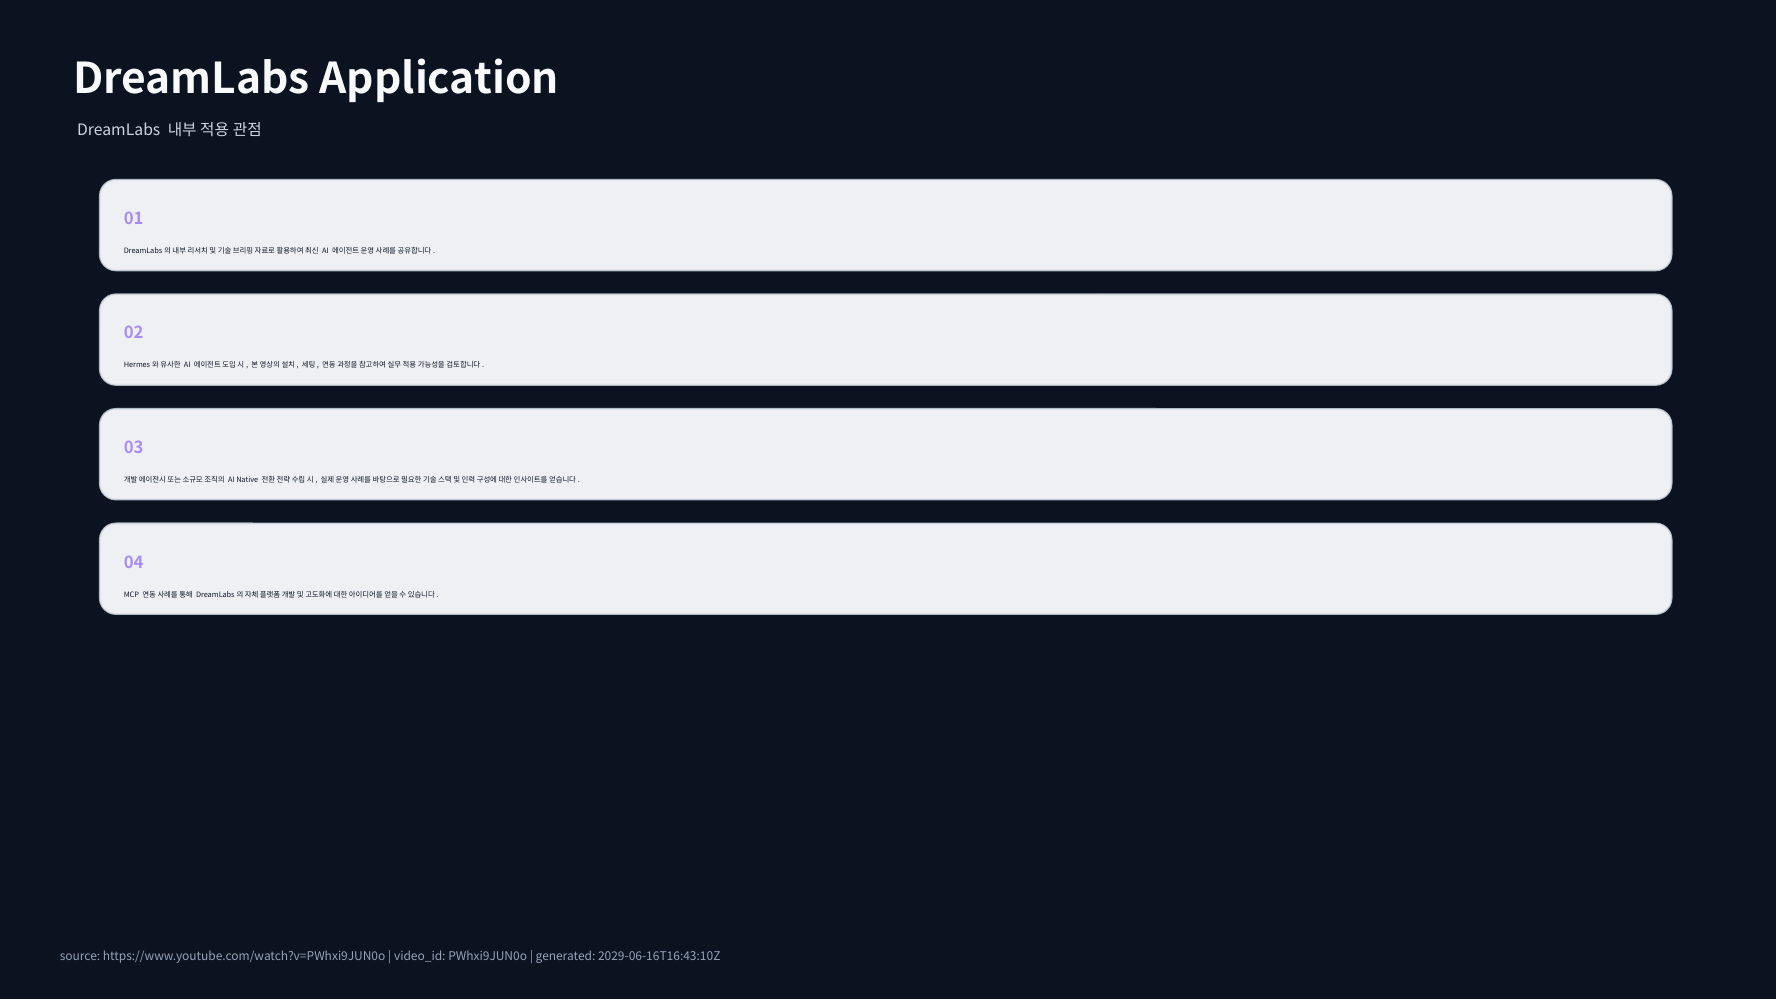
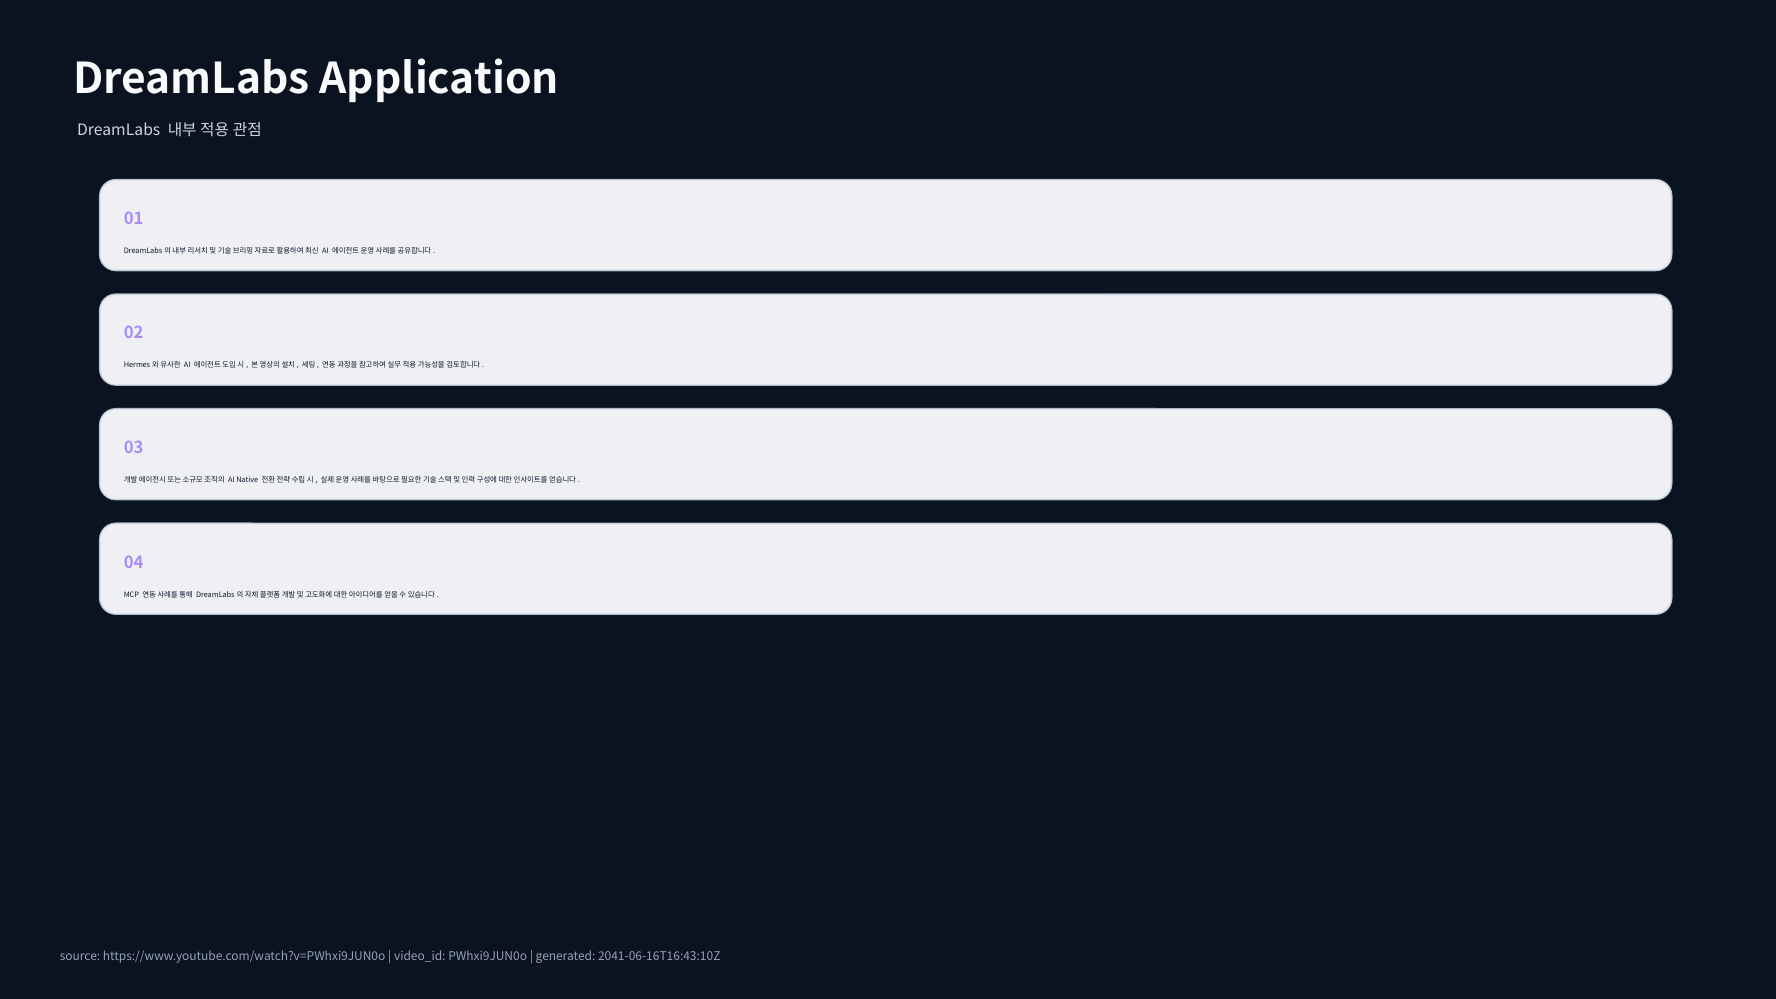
2029-06-16T16:43:10Z: 2029-06-16T16:43:10Z -> 2041-06-16T16:43:10Z
